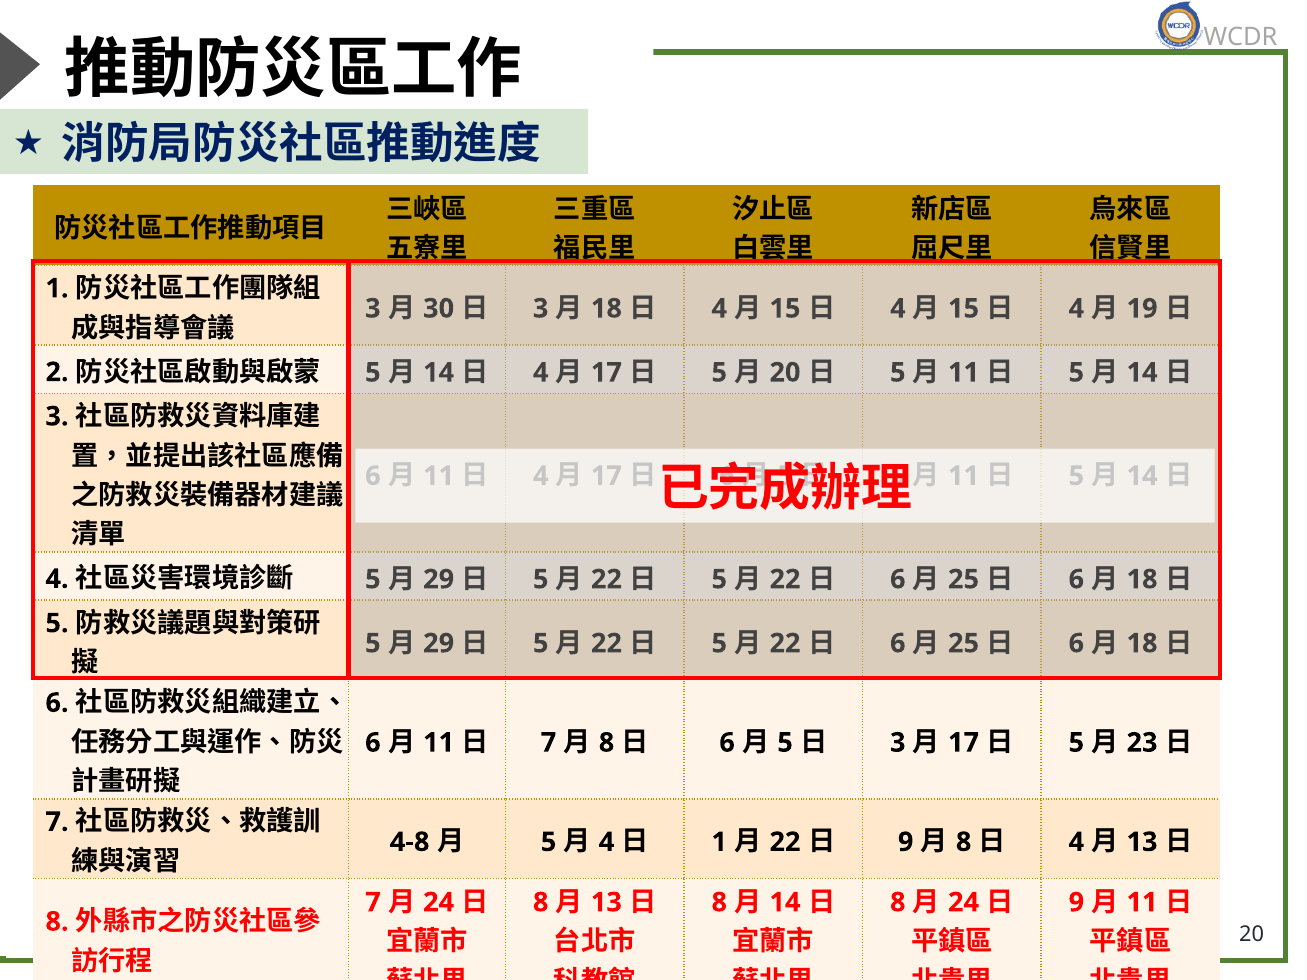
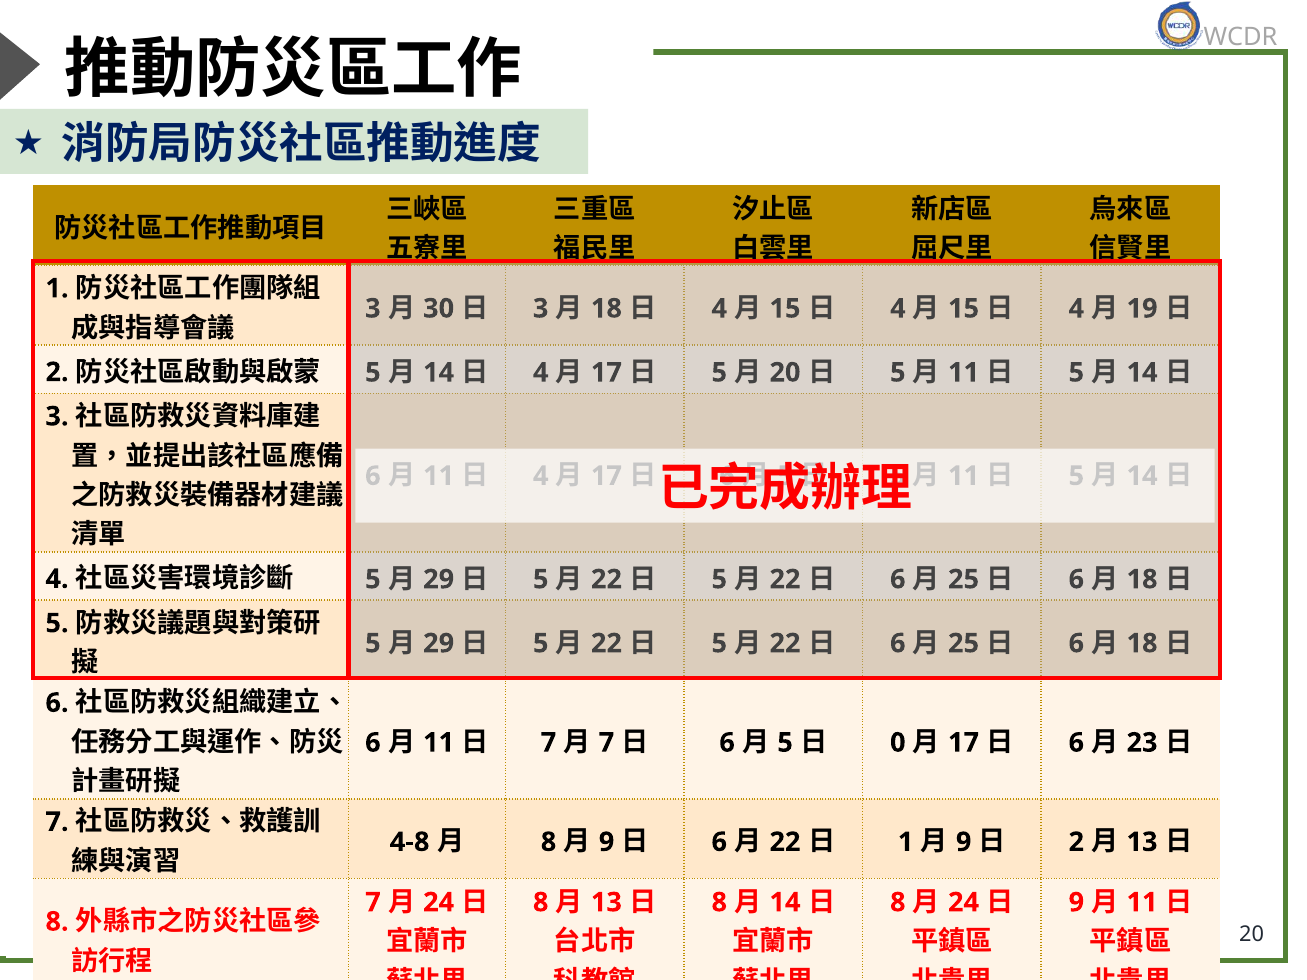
8 at (607, 743): 8 -> 7
3 at (898, 743): 3 -> 0
5 at (1076, 743): 5 -> 6
5 at (549, 842): 5 -> 8
4 at (607, 842): 4 -> 9
1 at (719, 842): 1 -> 6
9 at (906, 842): 9 -> 1
8 at (964, 842): 8 -> 9
4 at (1076, 842): 4 -> 2
